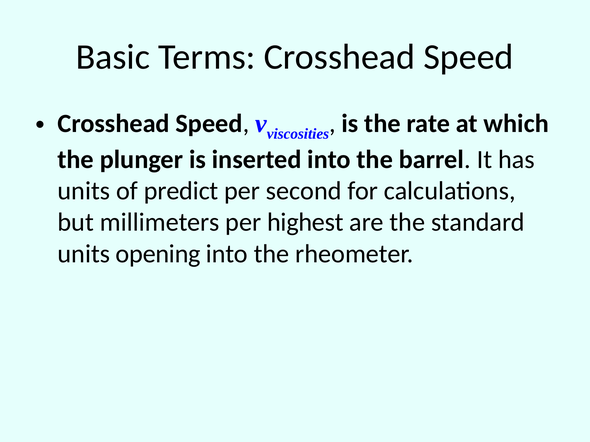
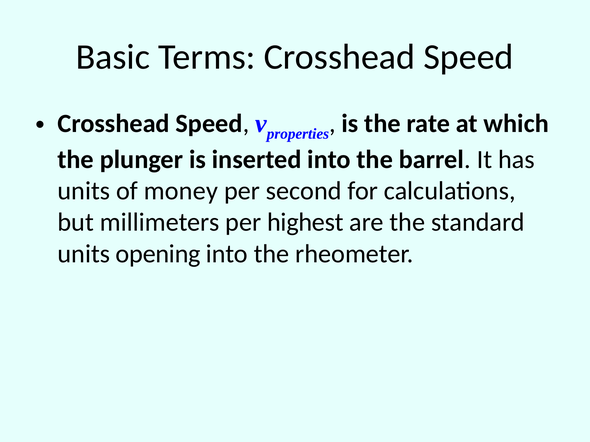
viscosities: viscosities -> properties
predict: predict -> money
